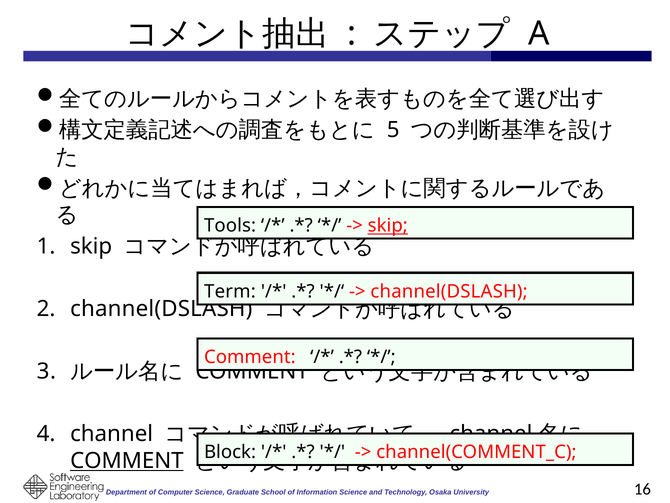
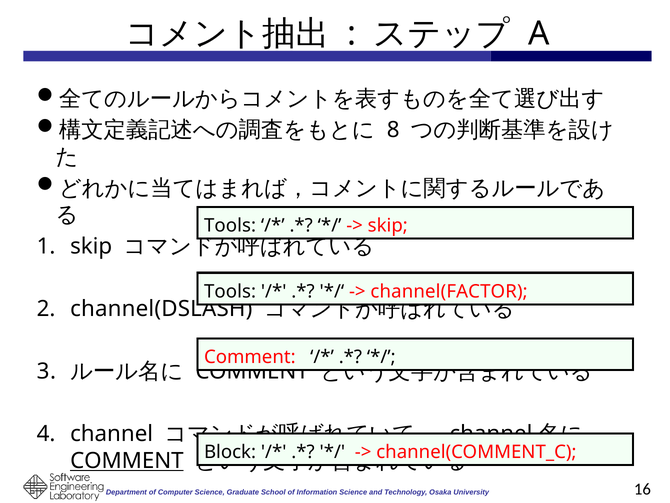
5: 5 -> 8
skip at (388, 226) underline: present -> none
Term at (230, 291): Term -> Tools
channel(DSLASH at (449, 291): channel(DSLASH -> channel(FACTOR
